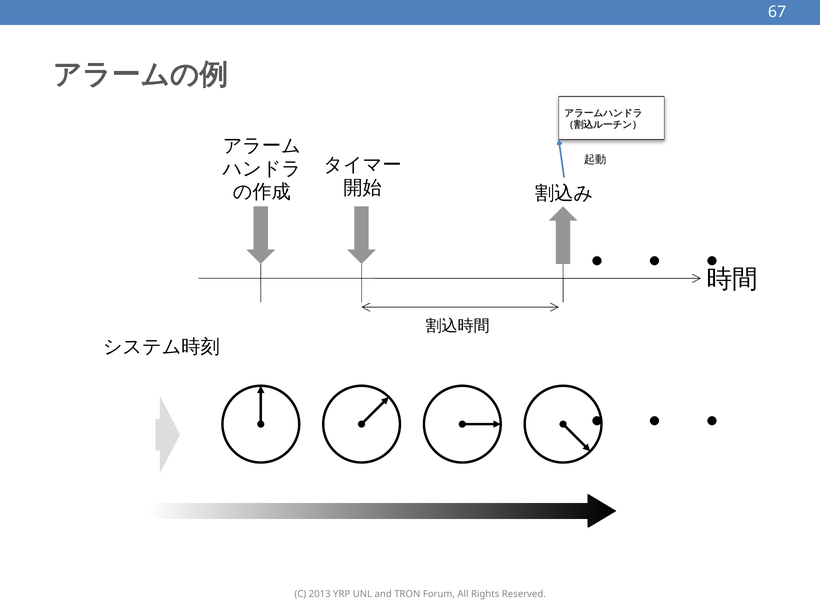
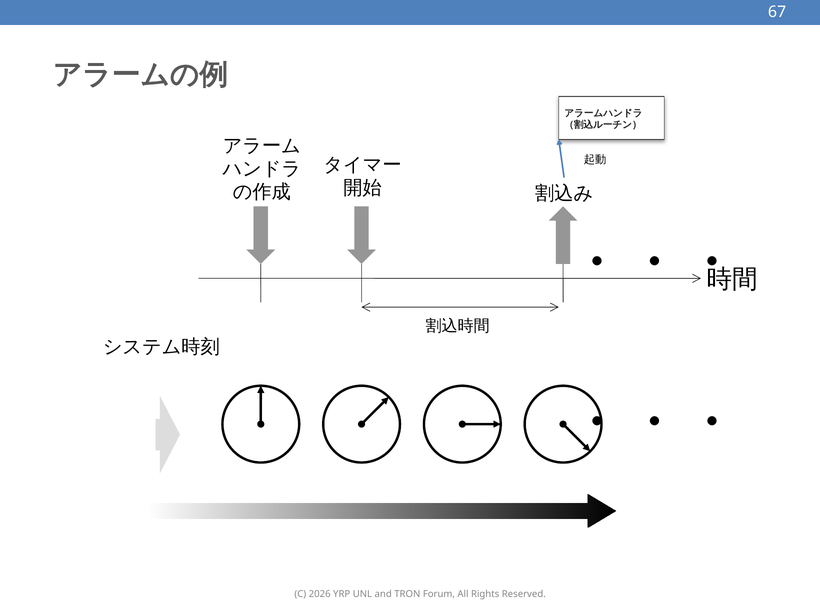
2013: 2013 -> 2026
